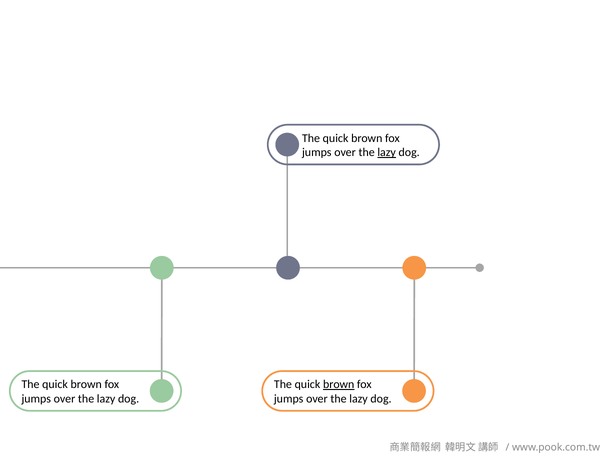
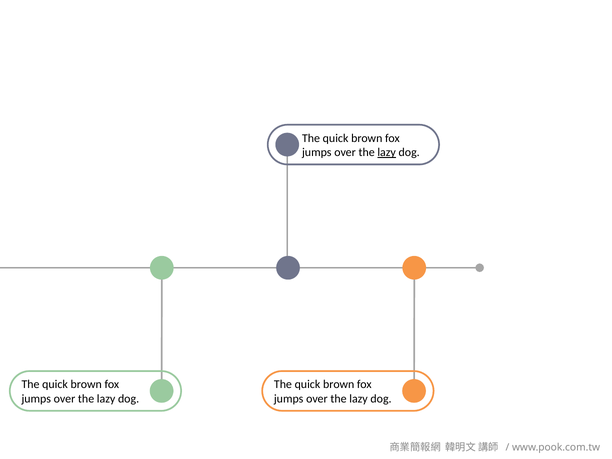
brown at (339, 384) underline: present -> none
